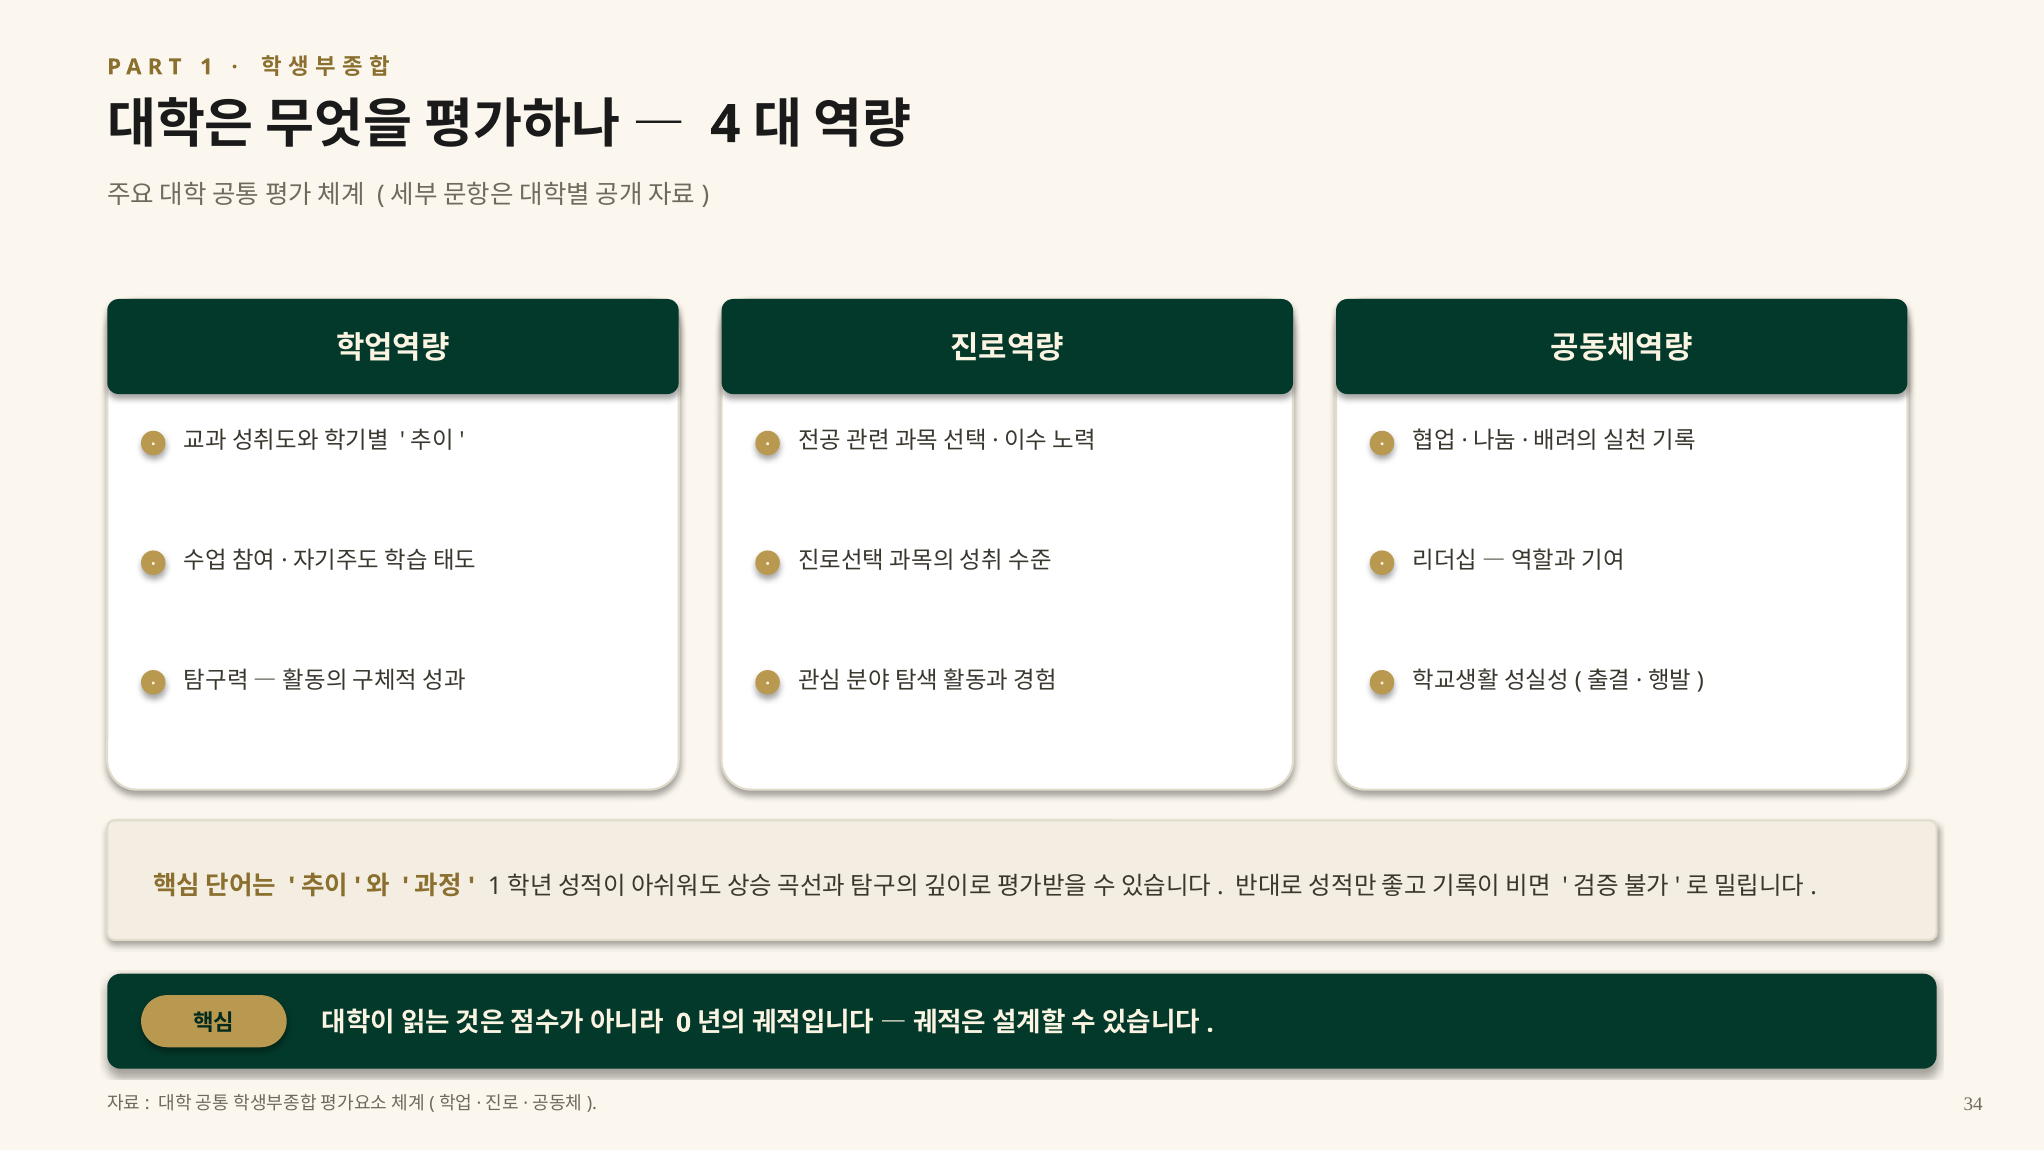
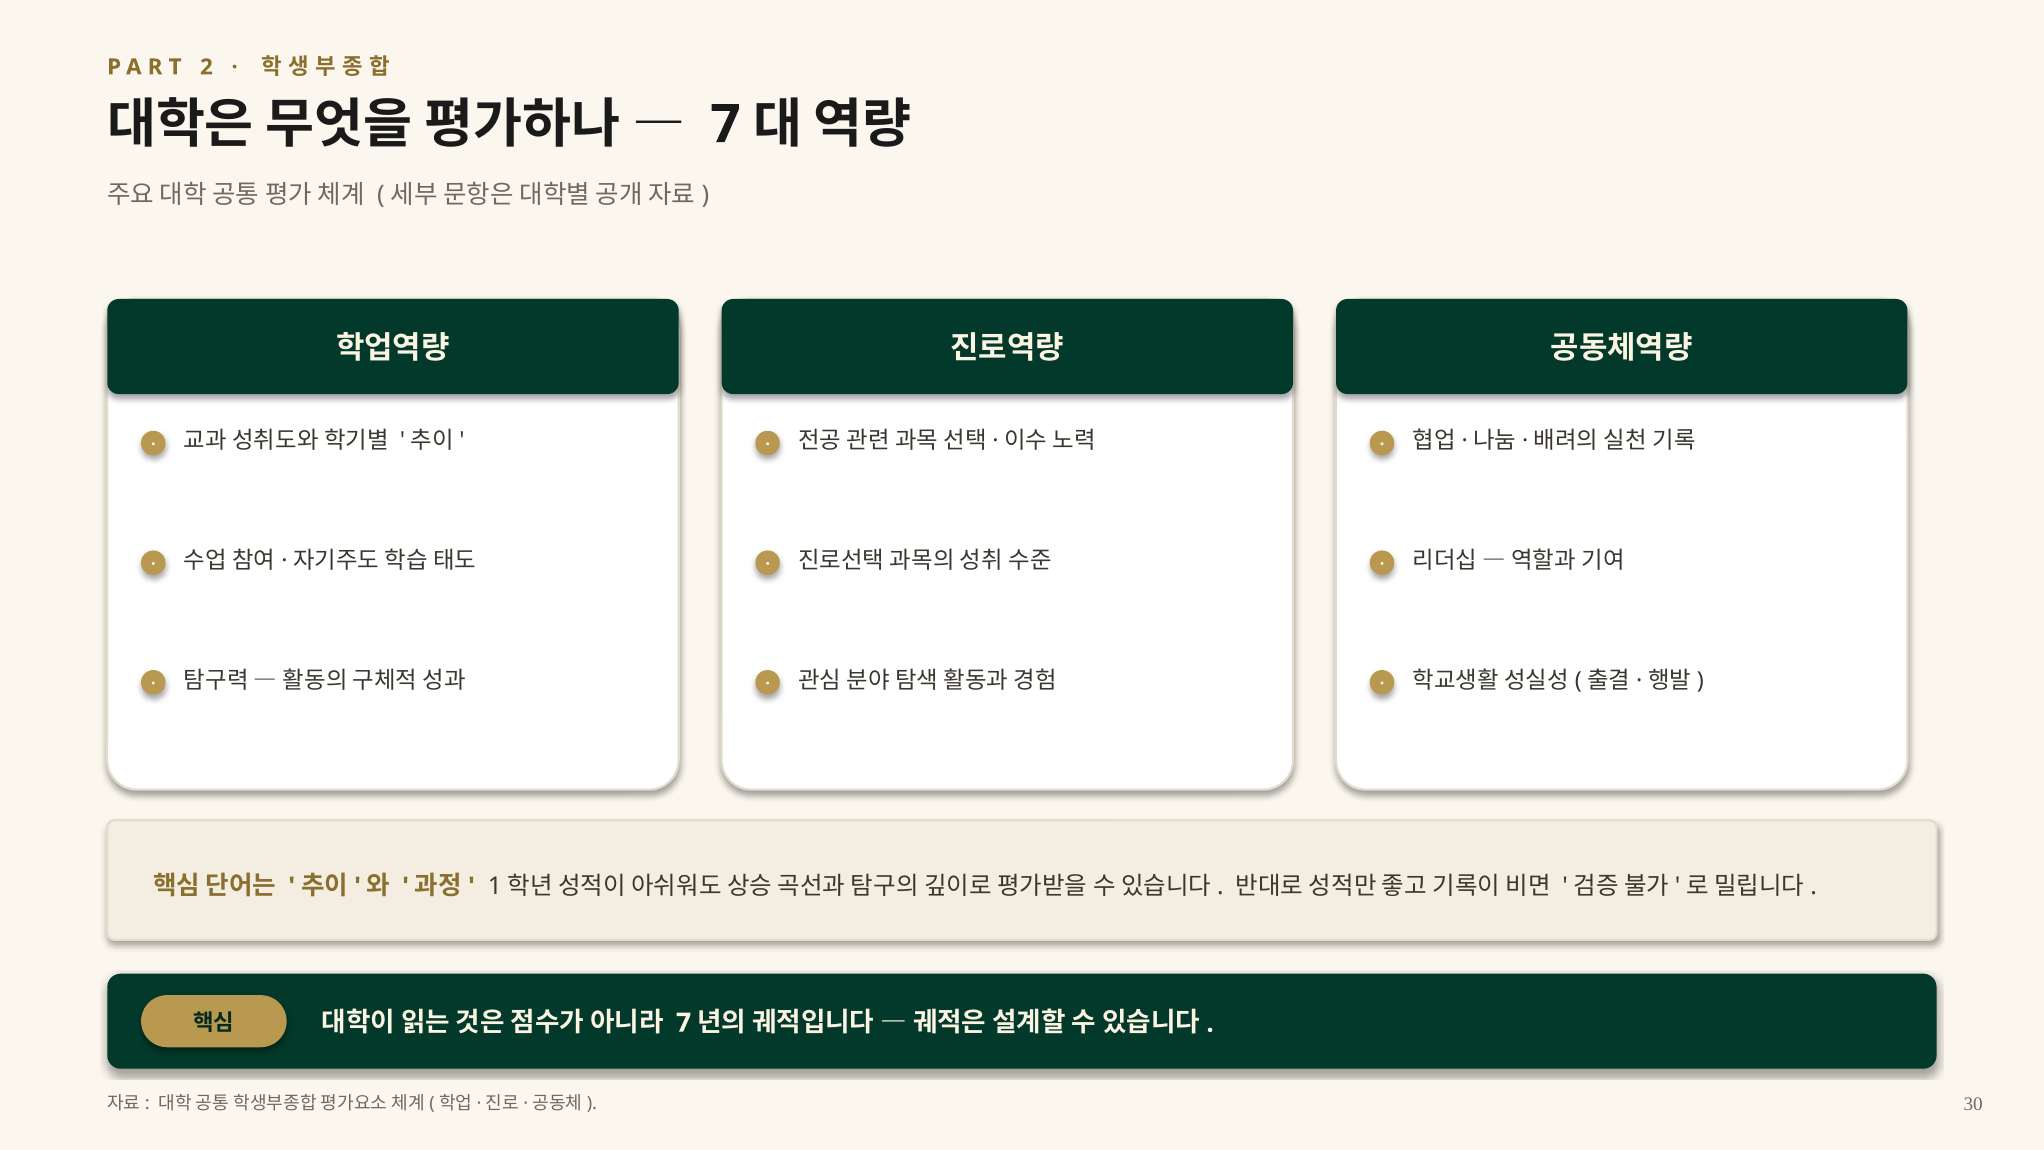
1: 1 -> 2
4 at (725, 125): 4 -> 7
0 at (684, 1023): 0 -> 7
34: 34 -> 30
